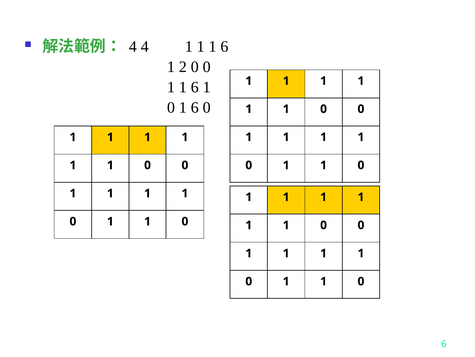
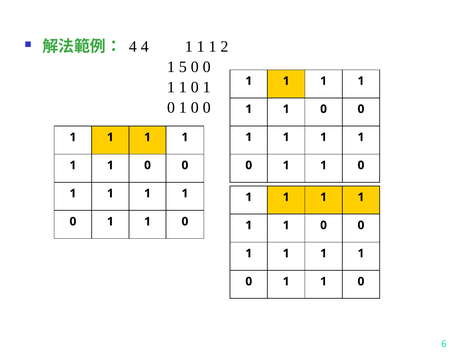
1 1 1 6: 6 -> 2
2: 2 -> 5
6 at (195, 87): 6 -> 0
6 at (195, 107): 6 -> 0
